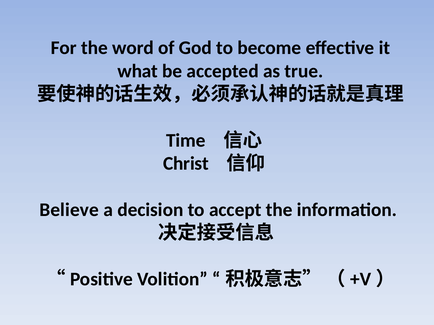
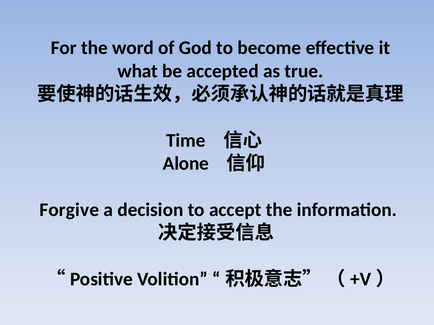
Christ: Christ -> Alone
Believe: Believe -> Forgive
